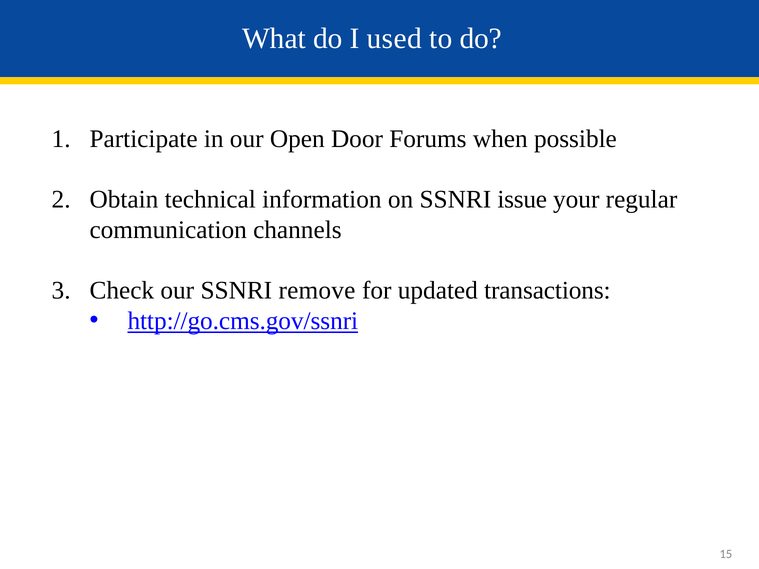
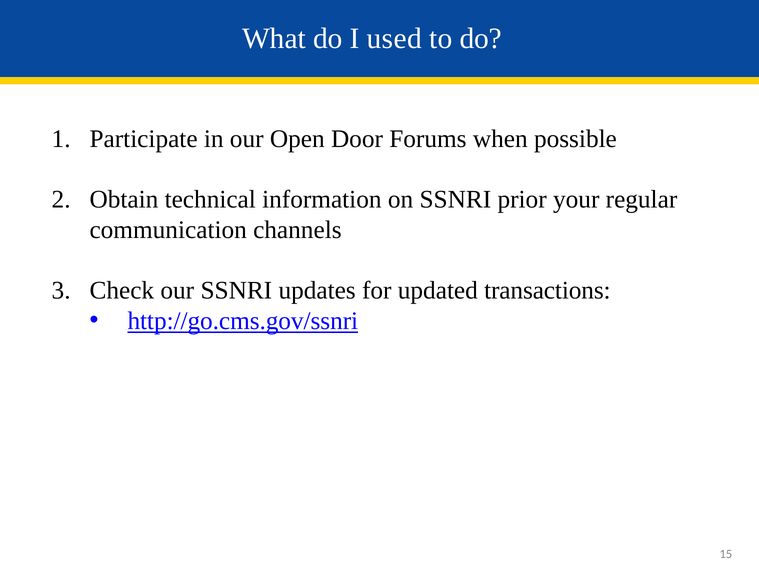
issue: issue -> prior
remove: remove -> updates
